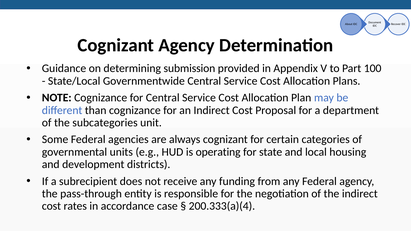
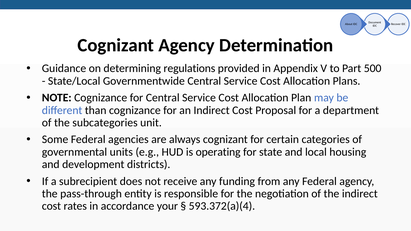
submission: submission -> regulations
100: 100 -> 500
case: case -> your
200.333(a)(4: 200.333(a)(4 -> 593.372(a)(4
